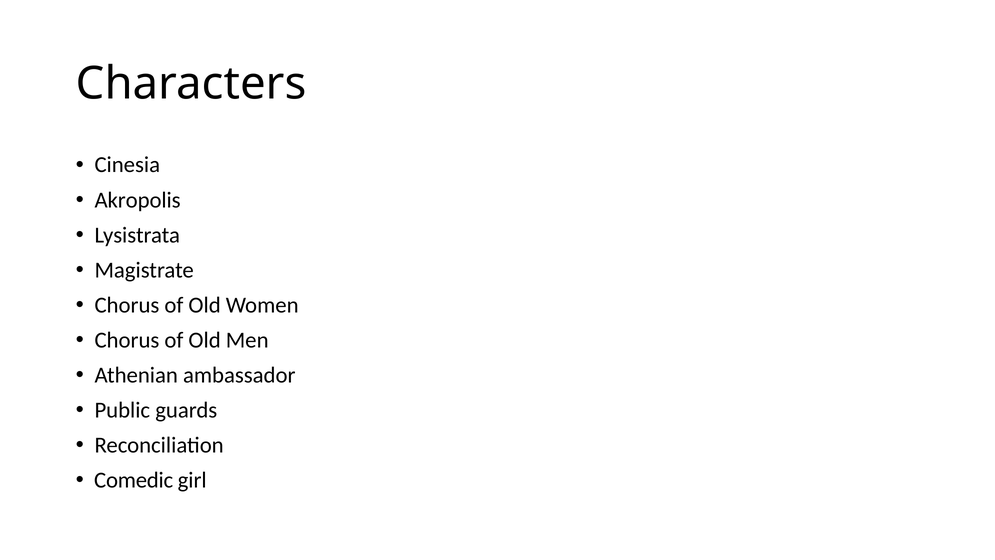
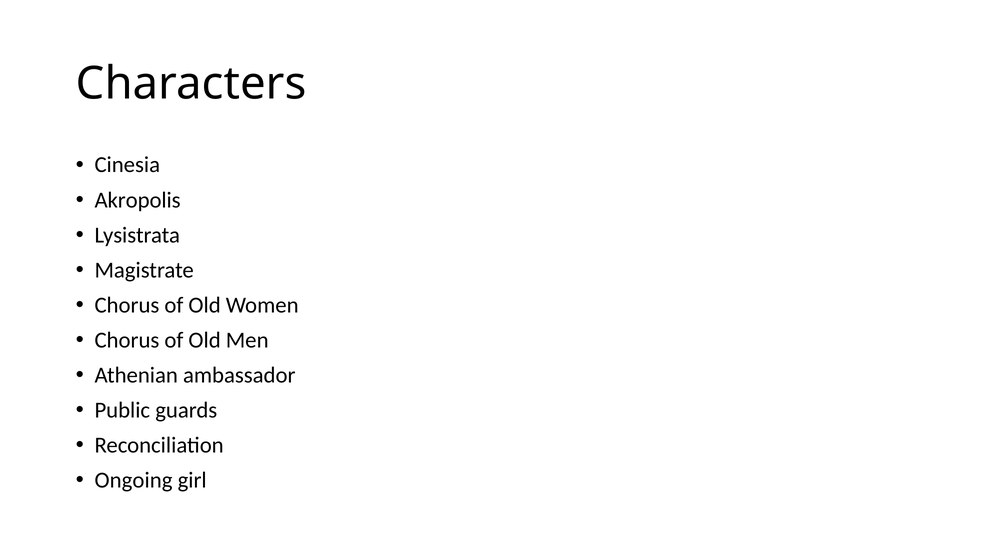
Comedic: Comedic -> Ongoing
